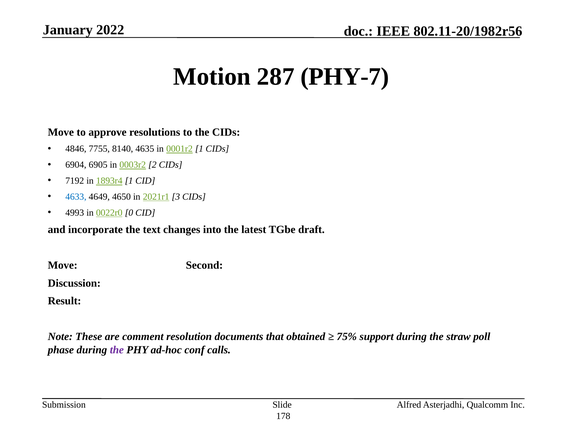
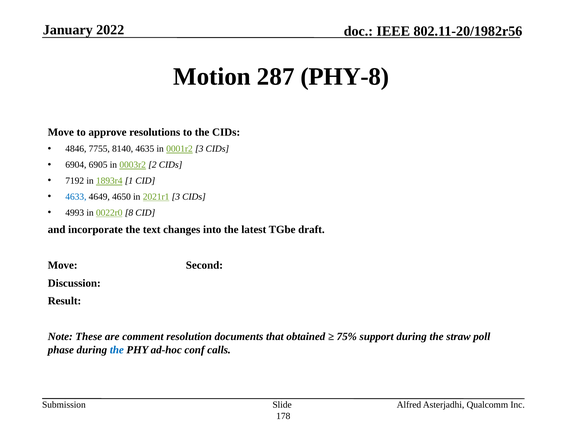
PHY-7: PHY-7 -> PHY-8
0001r2 1: 1 -> 3
0: 0 -> 8
the at (117, 349) colour: purple -> blue
